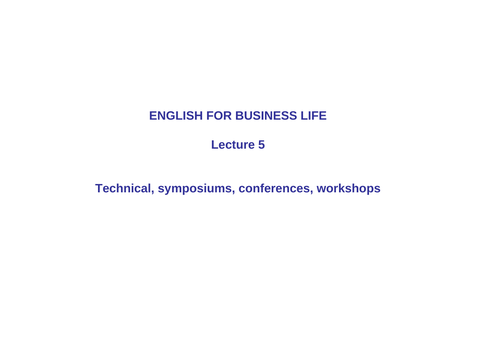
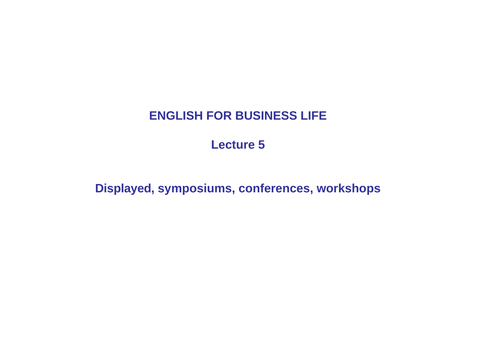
Technical: Technical -> Displayed
